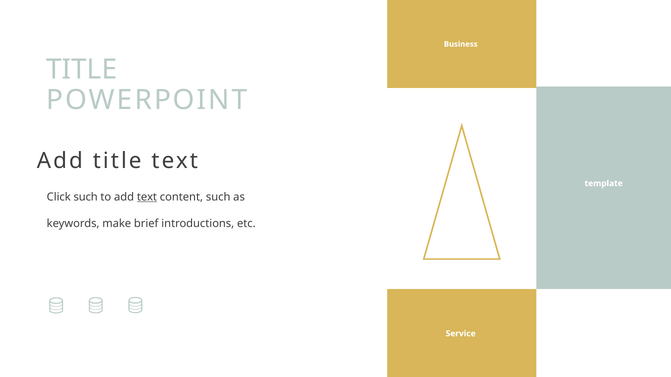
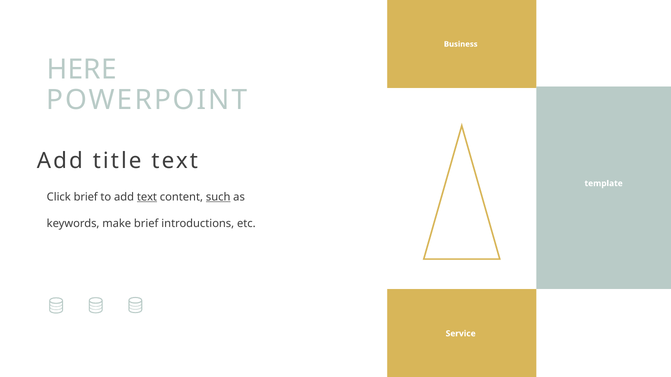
TITLE at (82, 70): TITLE -> HERE
Click such: such -> brief
such at (218, 197) underline: none -> present
